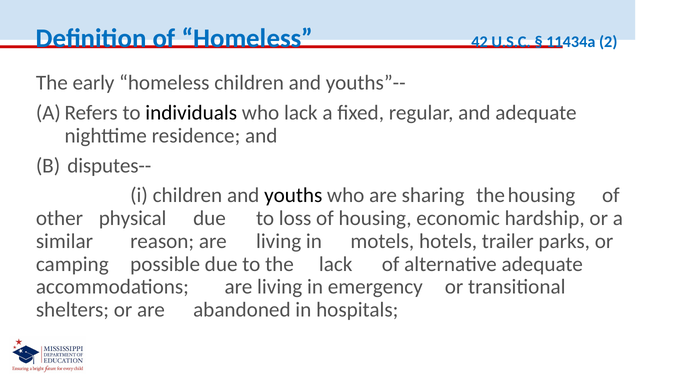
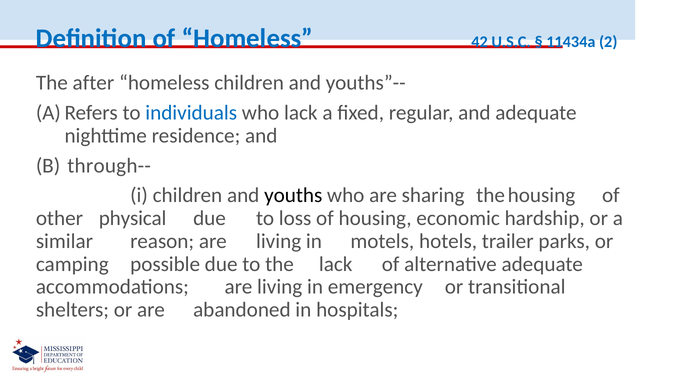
early: early -> after
individuals colour: black -> blue
disputes--: disputes-- -> through--
